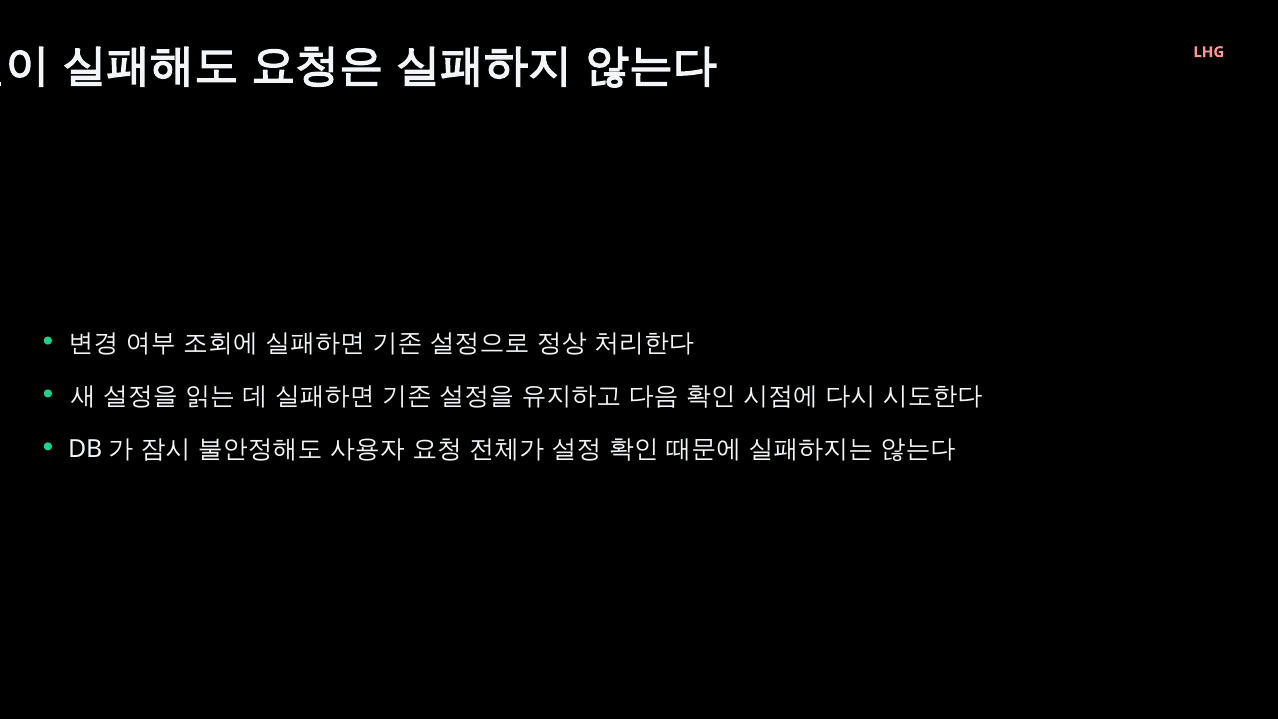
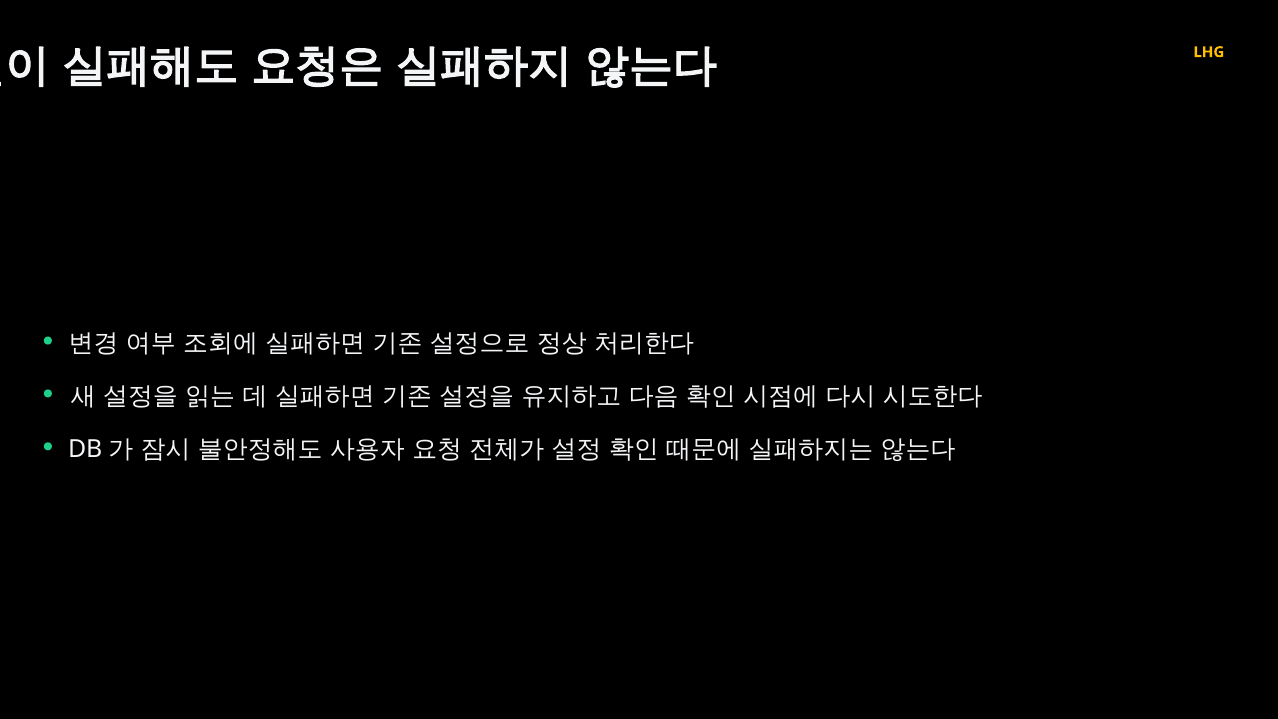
LHG colour: pink -> yellow
